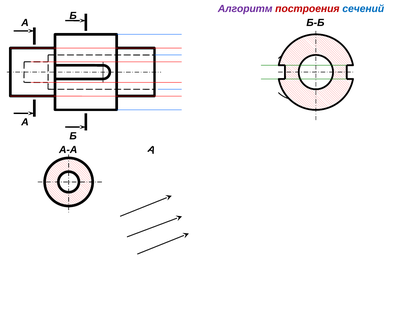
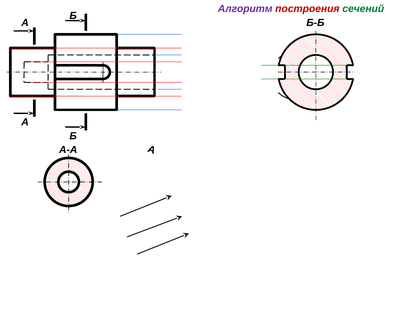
сечений colour: blue -> green
